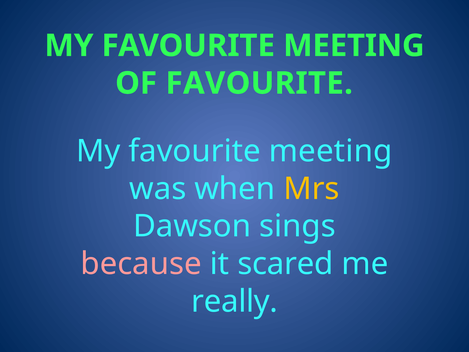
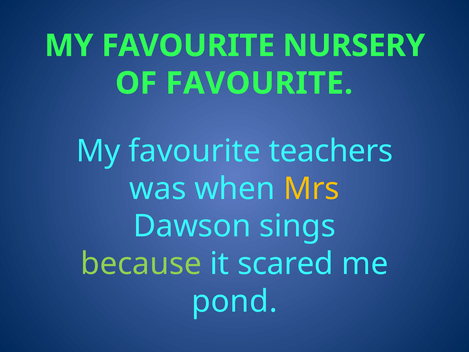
MEETING at (354, 46): MEETING -> NURSERY
meeting at (331, 151): meeting -> teachers
because colour: pink -> light green
really: really -> pond
